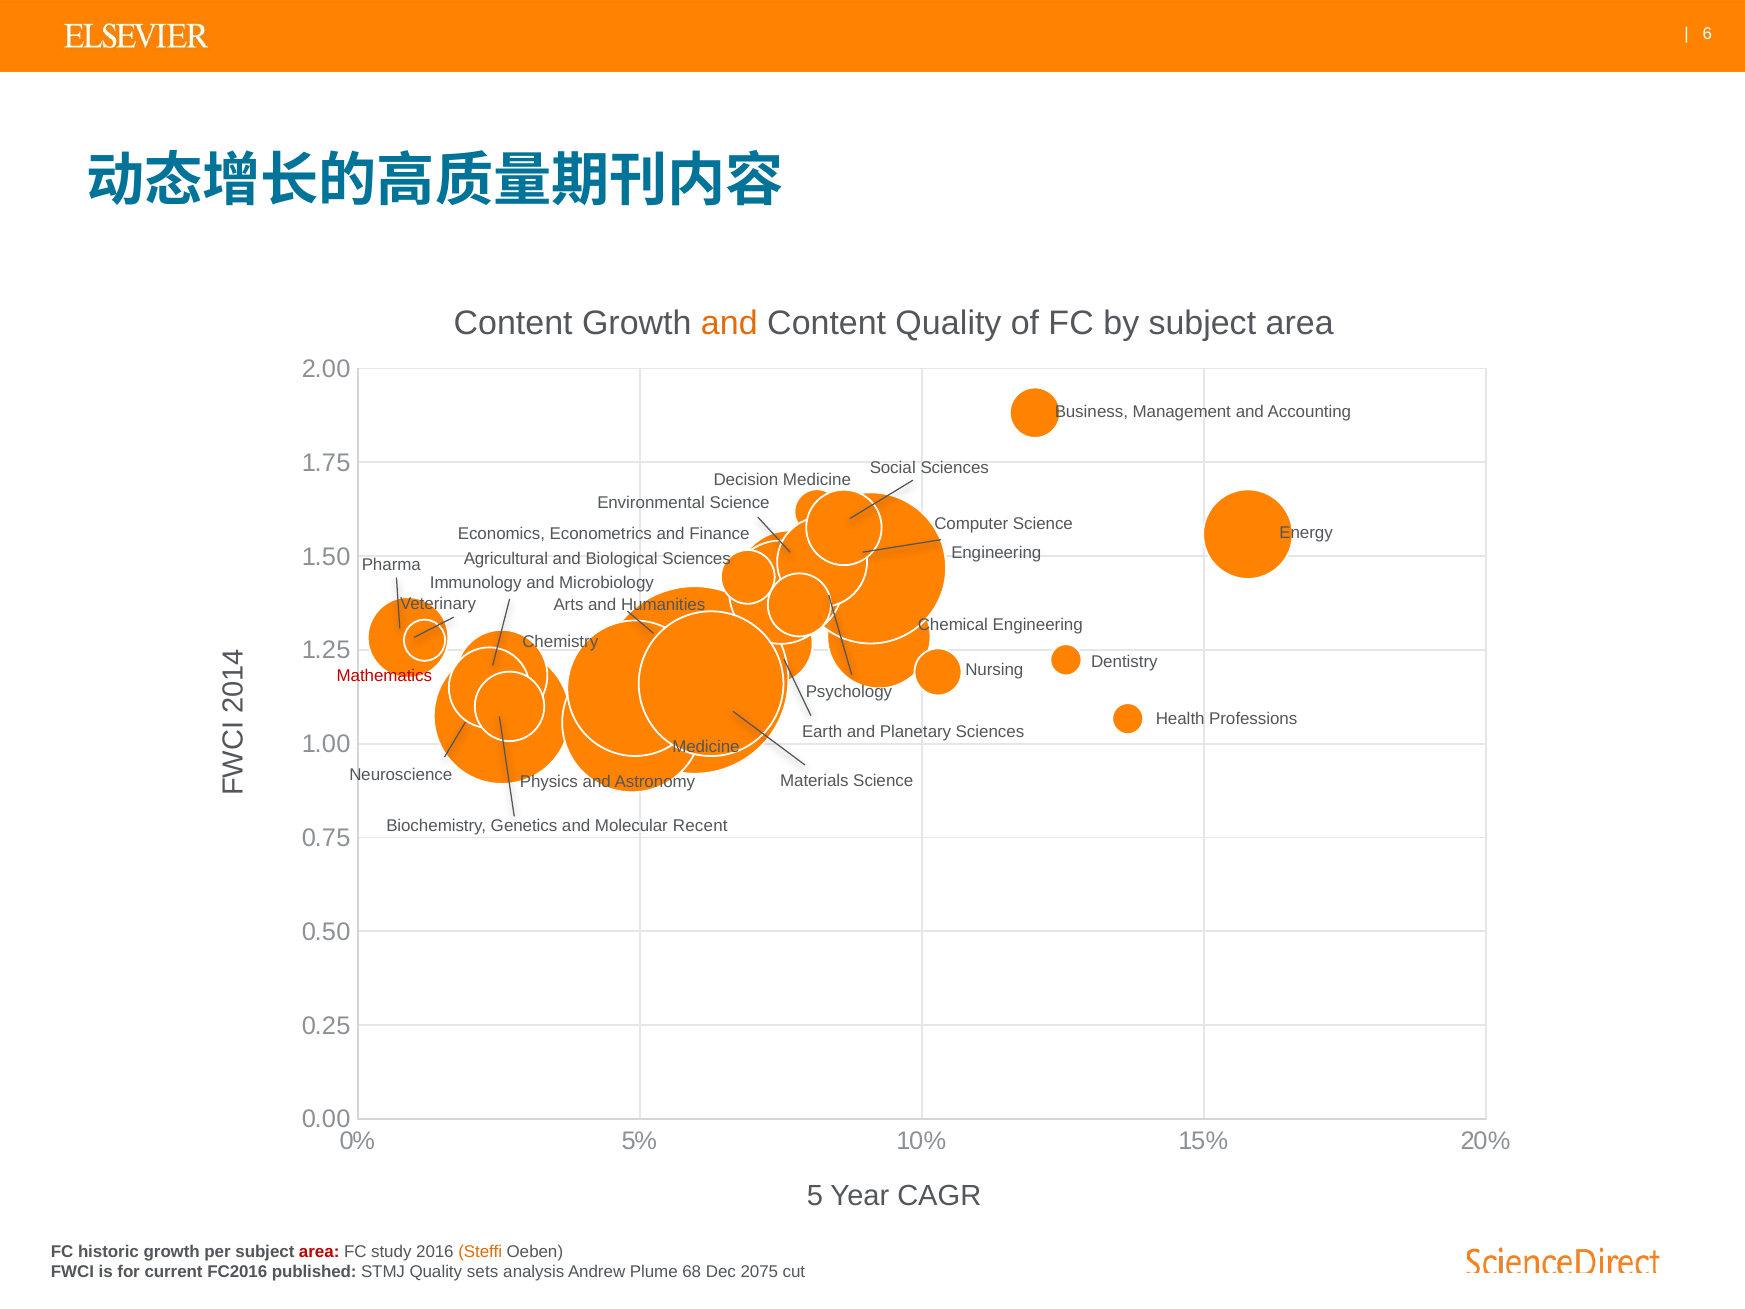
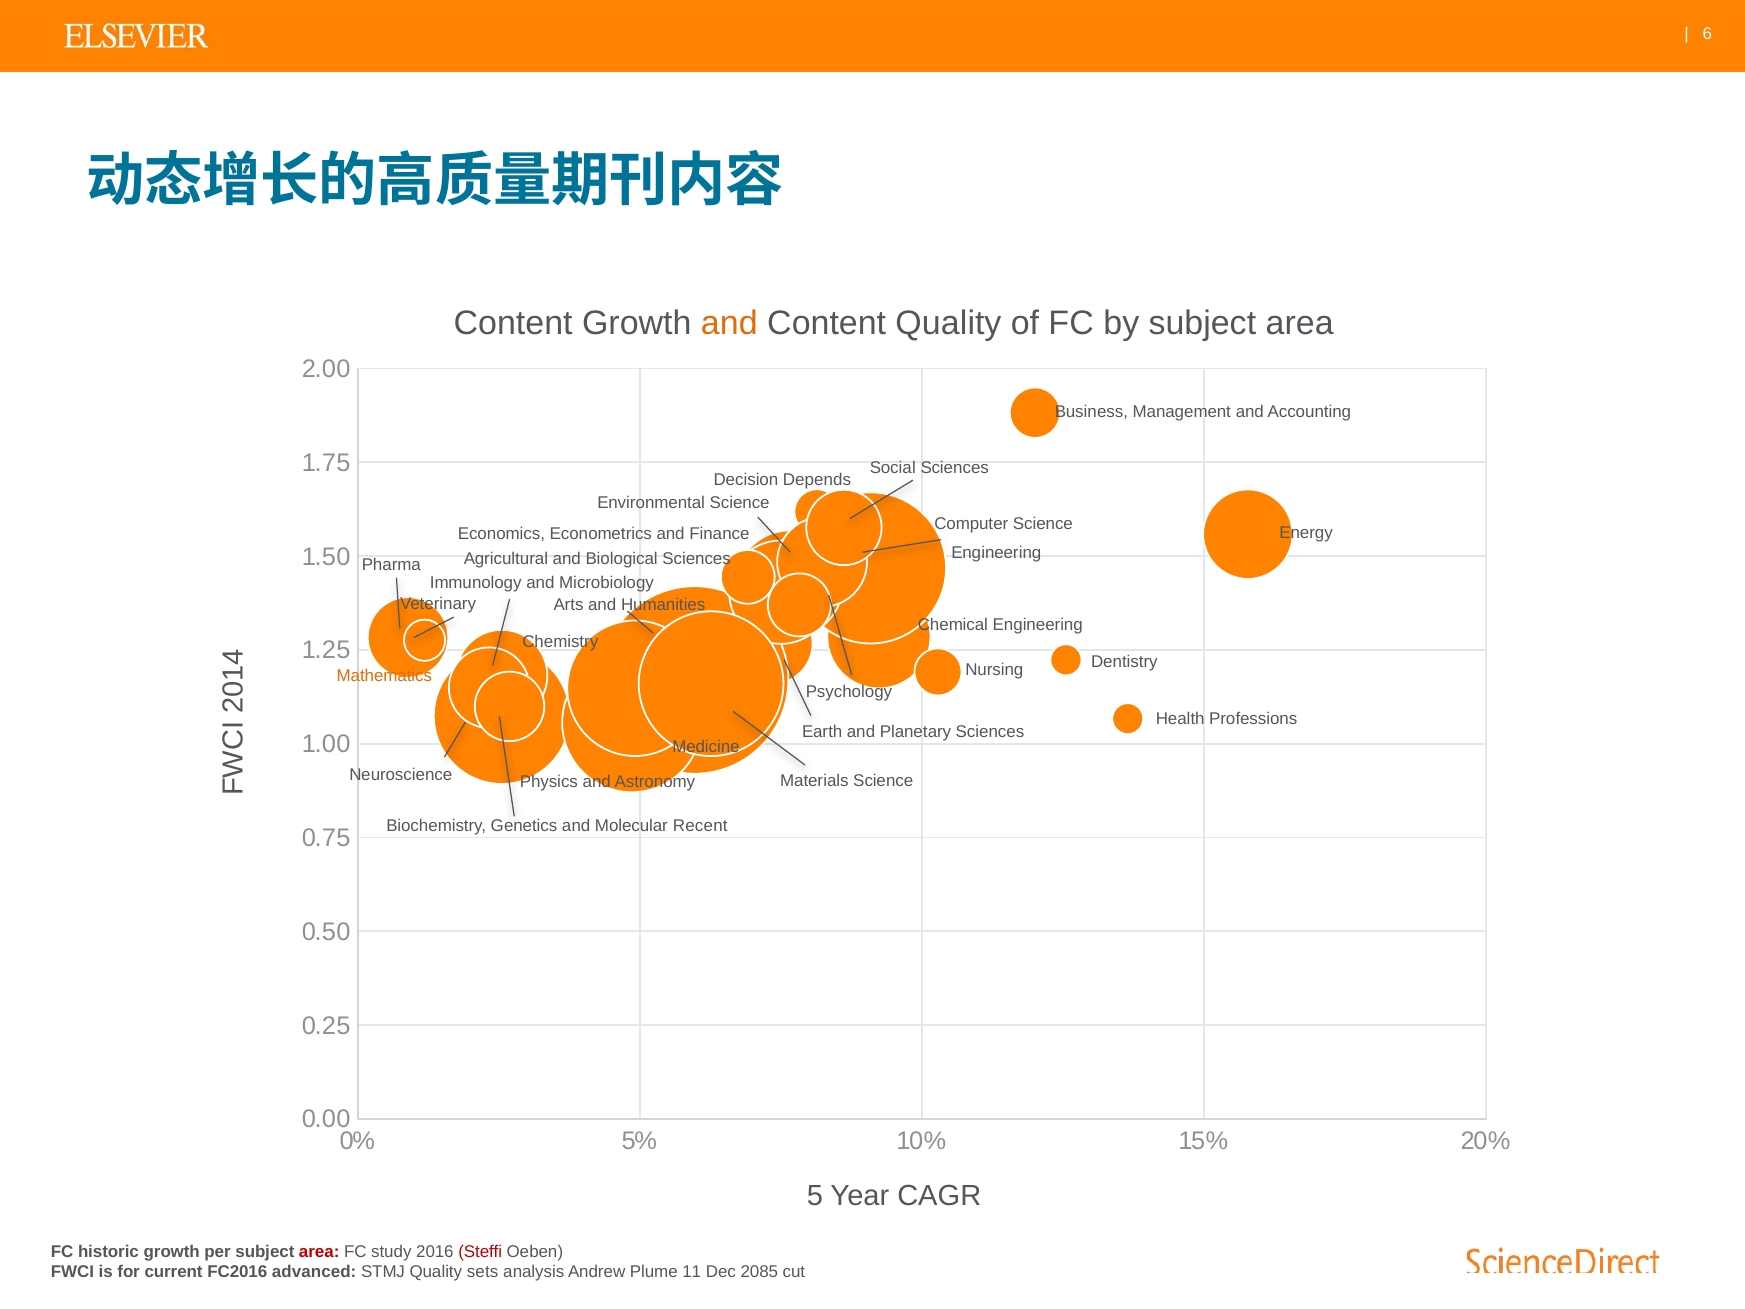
Decision Medicine: Medicine -> Depends
Mathematics colour: red -> orange
Steffi colour: orange -> red
published: published -> advanced
68: 68 -> 11
2075: 2075 -> 2085
